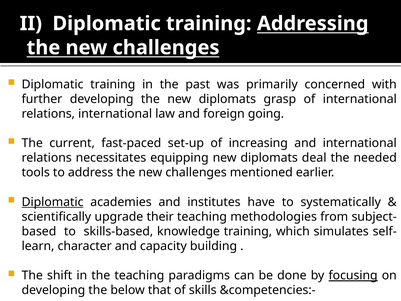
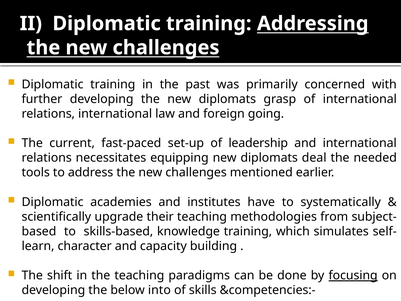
increasing: increasing -> leadership
Diplomatic at (53, 202) underline: present -> none
that: that -> into
